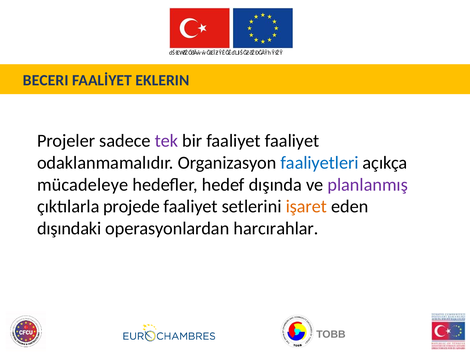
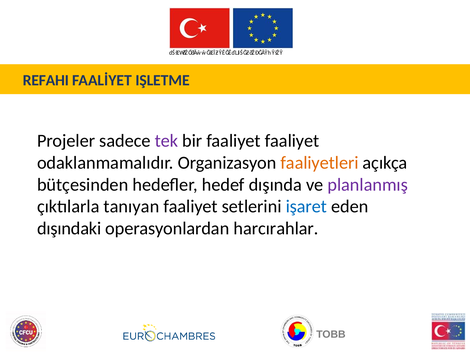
BECERI: BECERI -> REFAHI
EKLERIN: EKLERIN -> IŞLETME
faaliyetleri colour: blue -> orange
mücadeleye: mücadeleye -> bütçesinden
projede: projede -> tanıyan
işaret colour: orange -> blue
